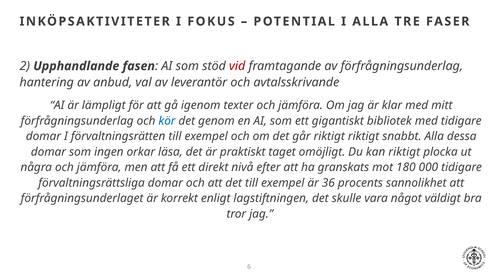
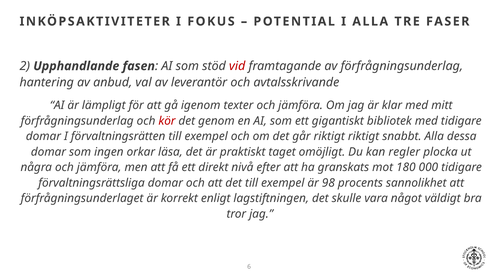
kör colour: blue -> red
kan riktigt: riktigt -> regler
36: 36 -> 98
